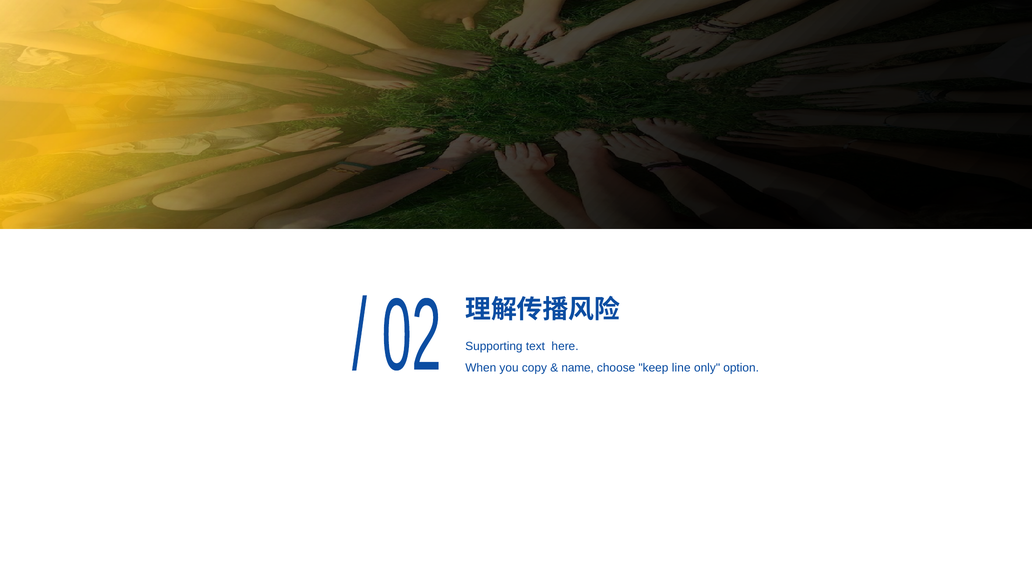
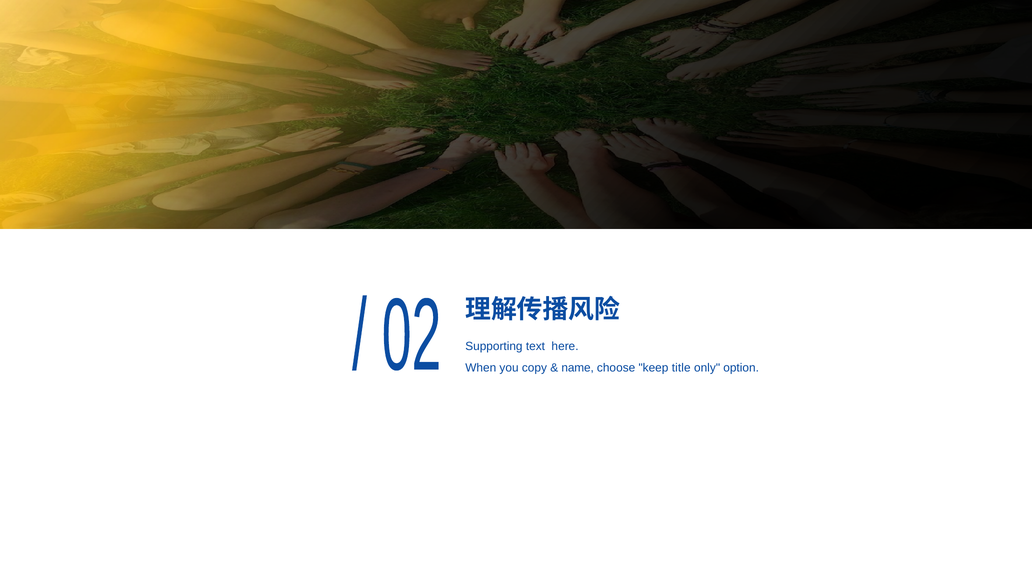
line: line -> title
